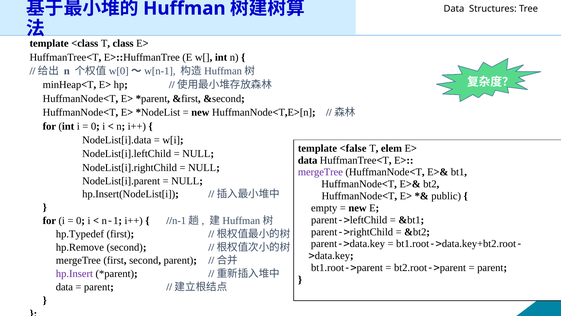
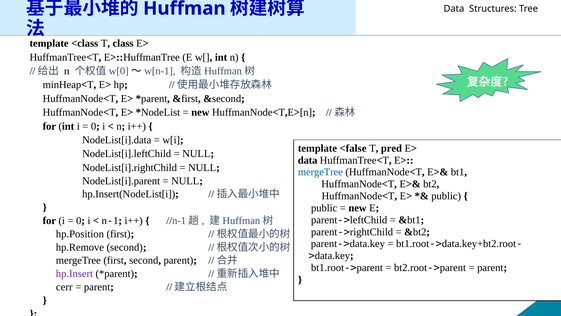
elem: elem -> pred
mergeTree at (320, 172) colour: purple -> blue
empty at (324, 208): empty -> public
hp.Typedef: hp.Typedef -> hp.Position
data at (64, 287): data -> cerr
